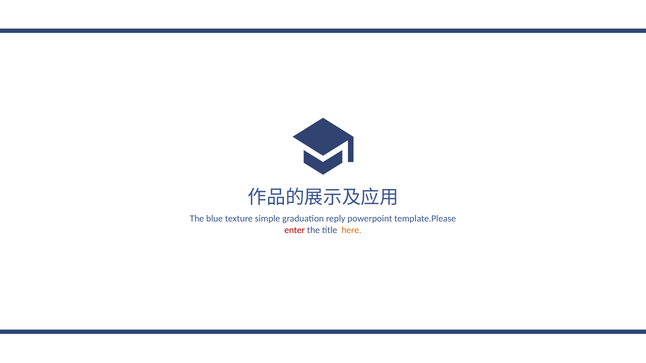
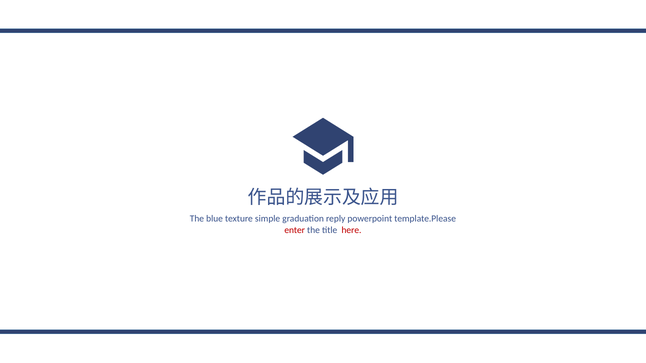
here colour: orange -> red
